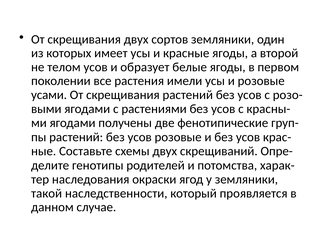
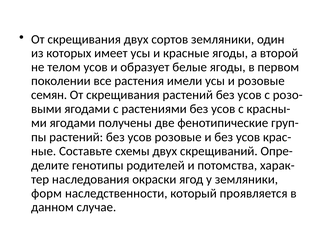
усами: усами -> семян
такой: такой -> форм
